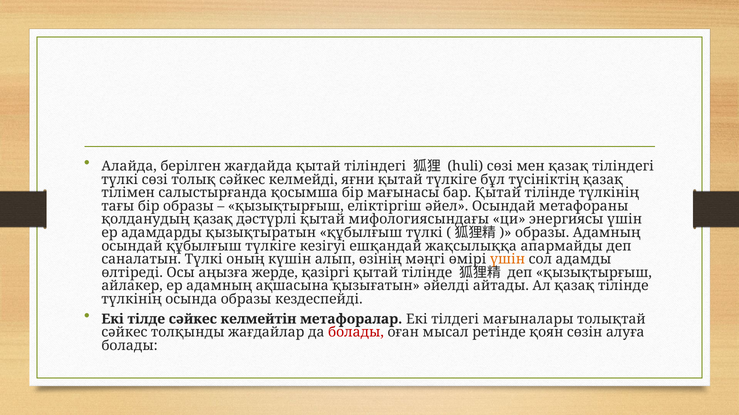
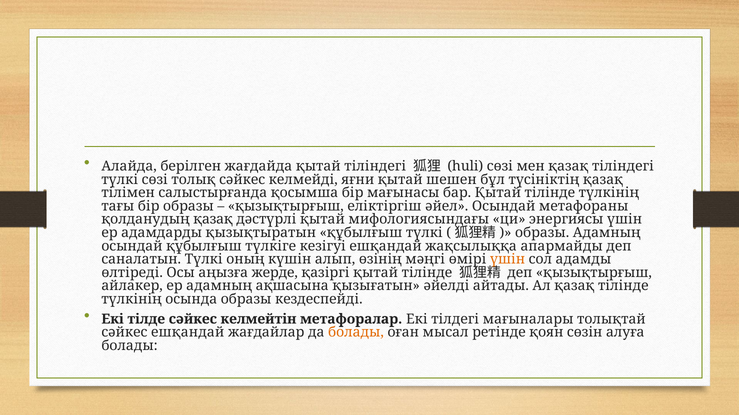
қытай түлкіге: түлкіге -> шешен
сәйкес толқынды: толқынды -> ешқандай
болады at (356, 333) colour: red -> orange
